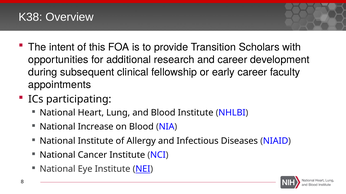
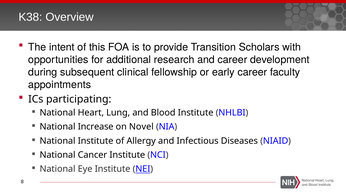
on Blood: Blood -> Novel
